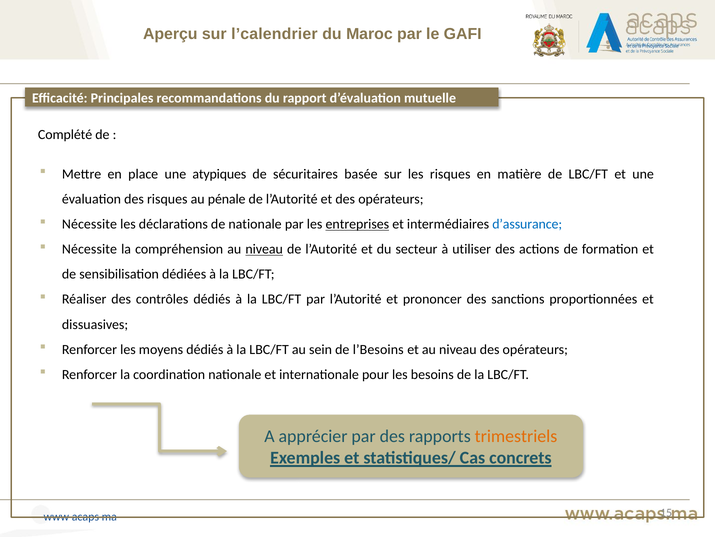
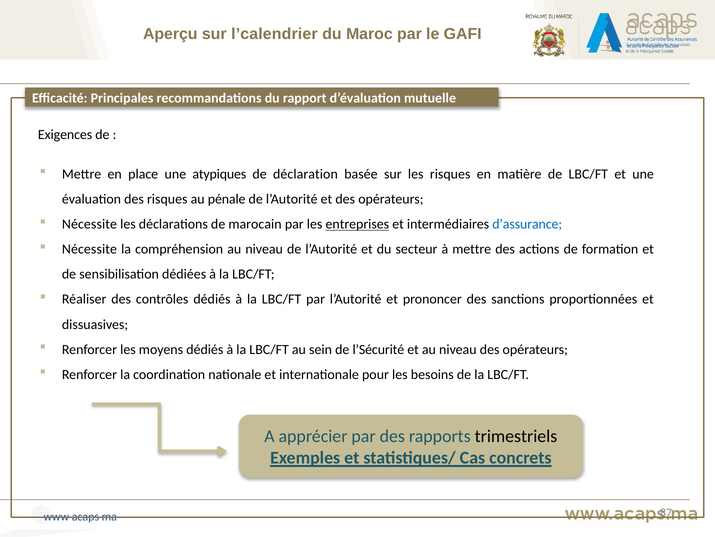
Complété: Complété -> Exigences
sécuritaires: sécuritaires -> déclaration
de nationale: nationale -> marocain
niveau at (264, 249) underline: present -> none
à utiliser: utiliser -> mettre
l’Besoins: l’Besoins -> l’Sécurité
trimestriels colour: orange -> black
15: 15 -> 87
